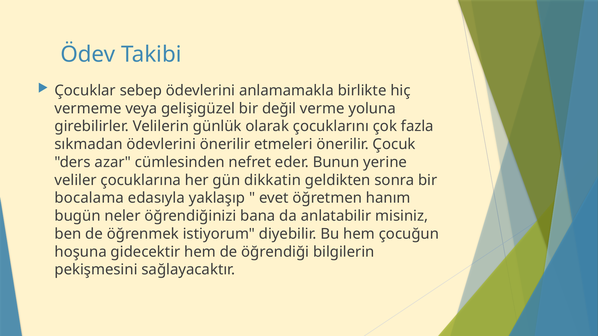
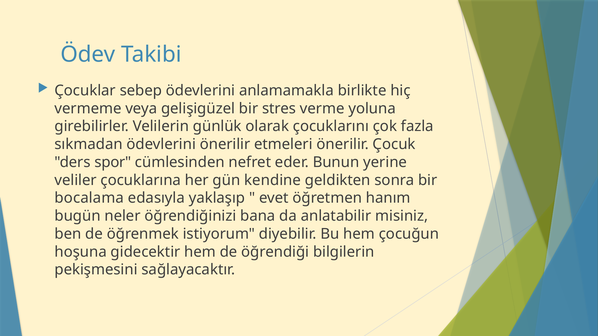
değil: değil -> stres
azar: azar -> spor
dikkatin: dikkatin -> kendine
